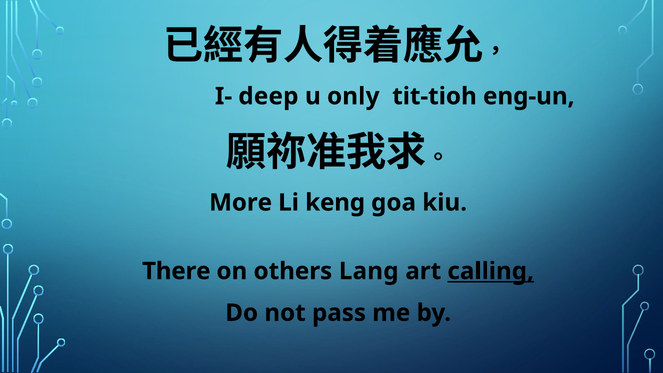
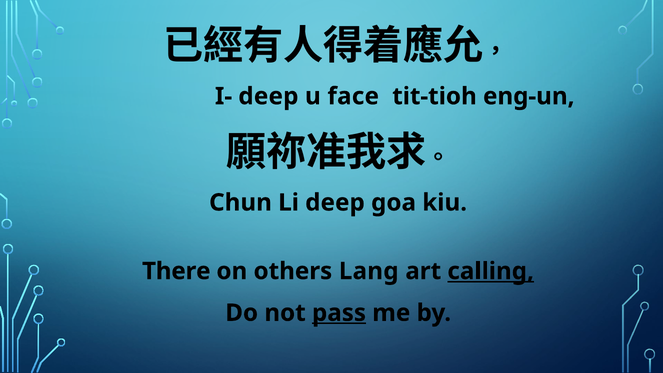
only: only -> face
More: More -> Chun
Li keng: keng -> deep
pass underline: none -> present
